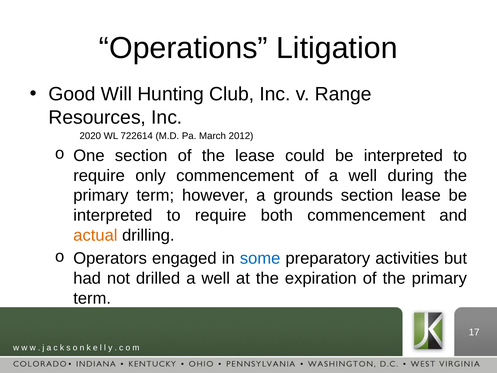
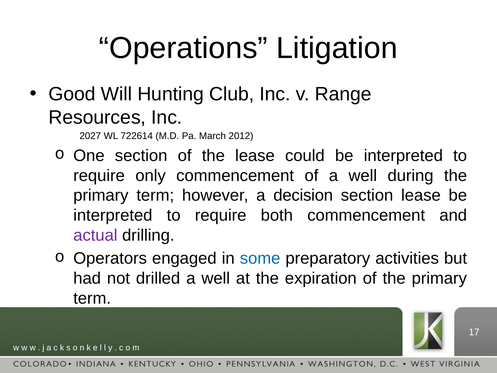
2020: 2020 -> 2027
grounds: grounds -> decision
actual colour: orange -> purple
